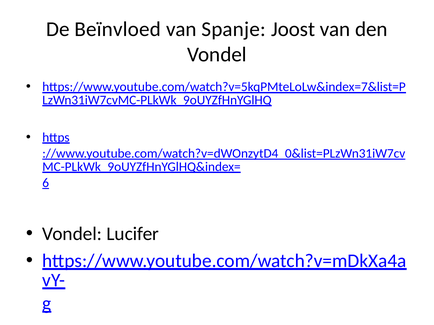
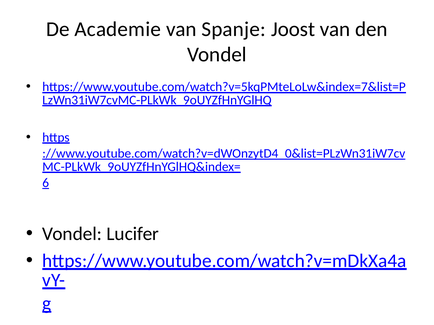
Beïnvloed: Beïnvloed -> Academie
